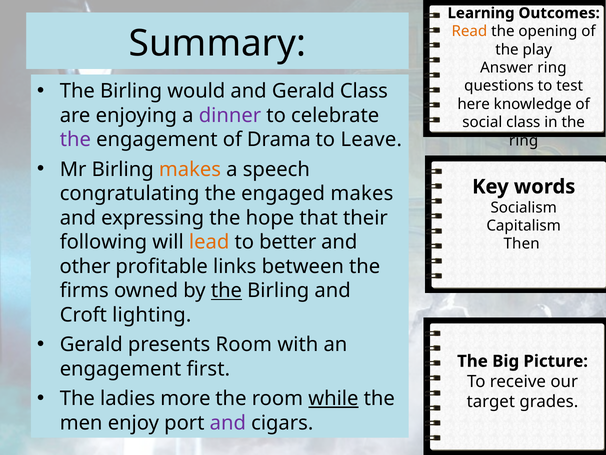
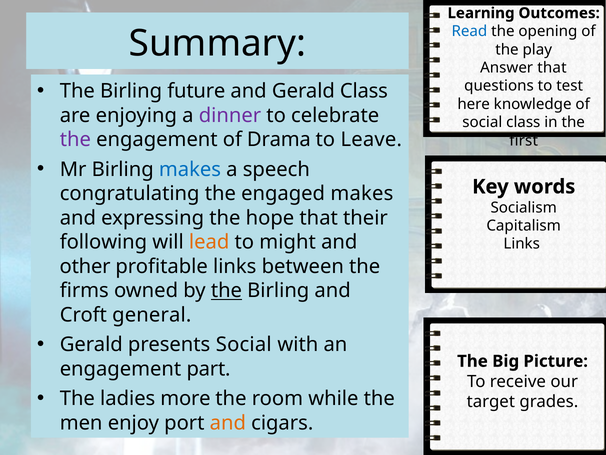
Read colour: orange -> blue
Answer ring: ring -> that
would: would -> future
ring at (524, 140): ring -> first
makes at (190, 169) colour: orange -> blue
better: better -> might
Then at (522, 244): Then -> Links
lighting: lighting -> general
presents Room: Room -> Social
first: first -> part
while underline: present -> none
and at (228, 422) colour: purple -> orange
